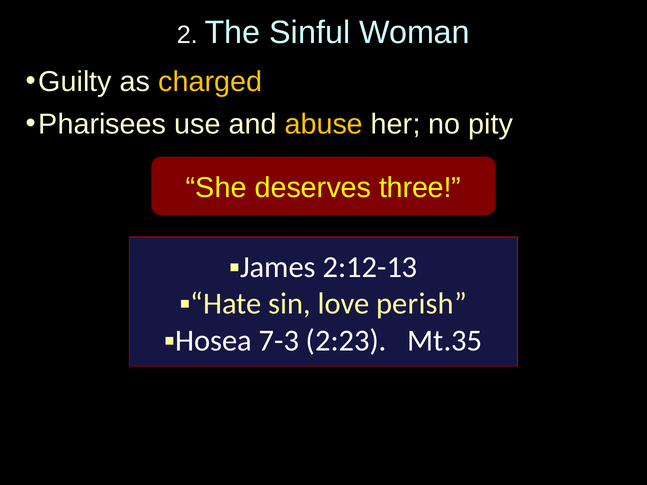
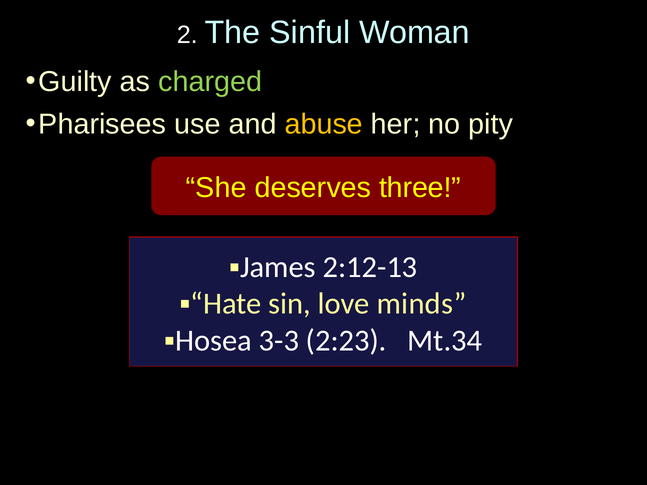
charged colour: yellow -> light green
perish: perish -> minds
7-3: 7-3 -> 3-3
Mt.35: Mt.35 -> Mt.34
